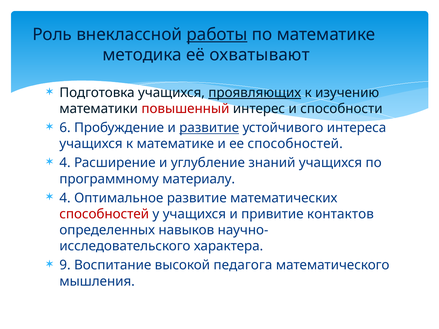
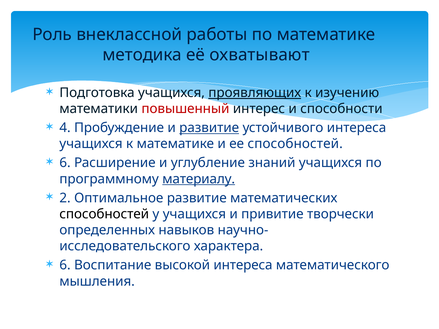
работы underline: present -> none
6: 6 -> 4
4 at (65, 163): 4 -> 6
материалу underline: none -> present
4 at (65, 198): 4 -> 2
способностей at (104, 214) colour: red -> black
контактов: контактов -> творчески
9 at (65, 265): 9 -> 6
высокой педагога: педагога -> интереса
